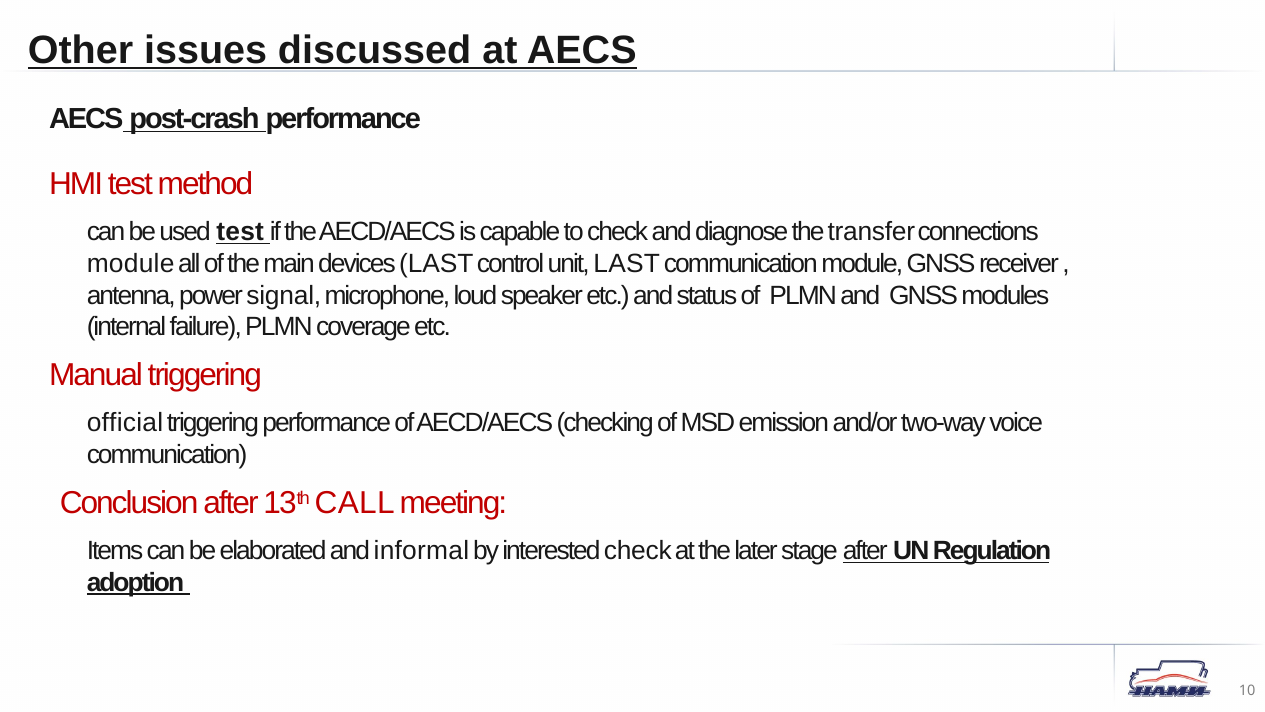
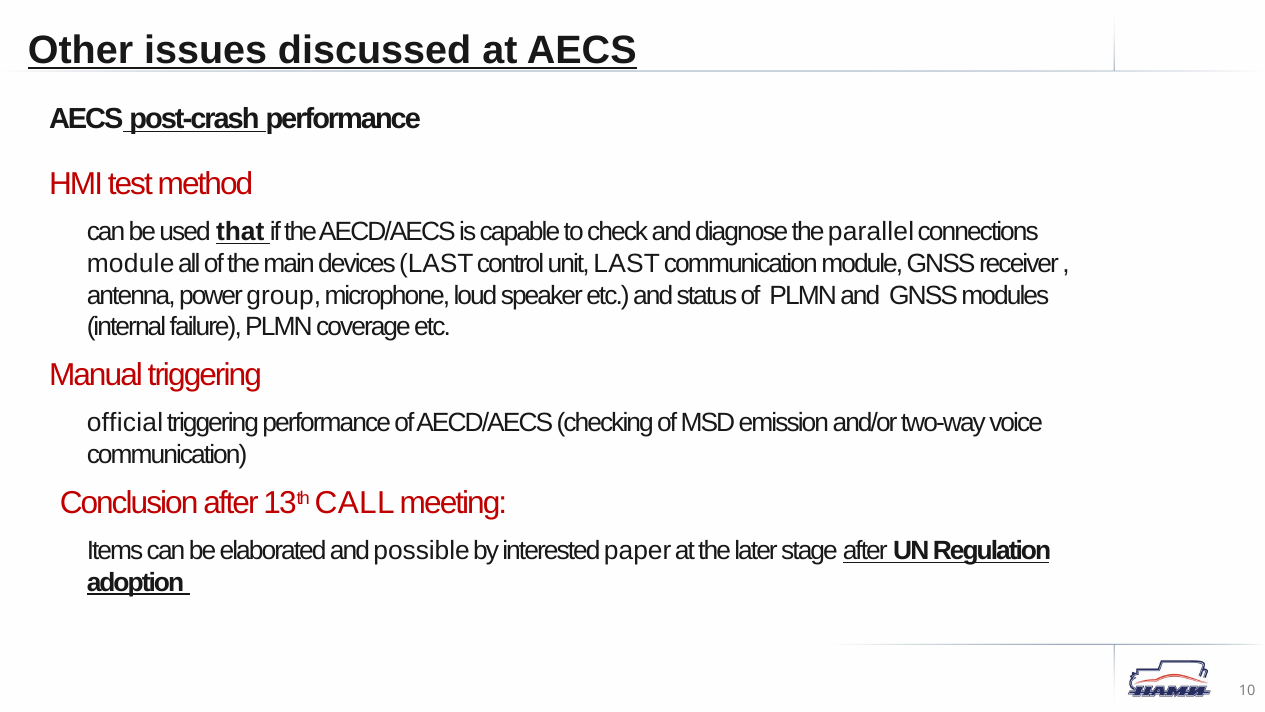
used test: test -> that
transfer: transfer -> parallel
signal: signal -> group
informal: informal -> possible
interested check: check -> paper
